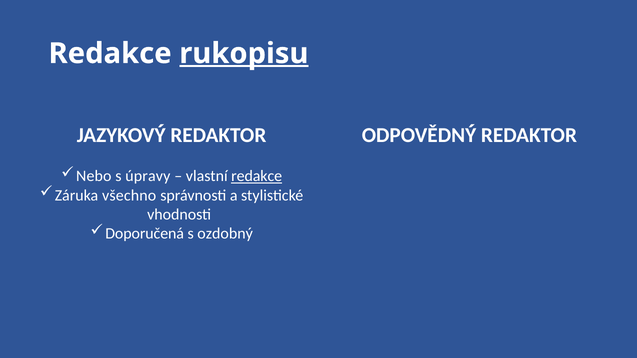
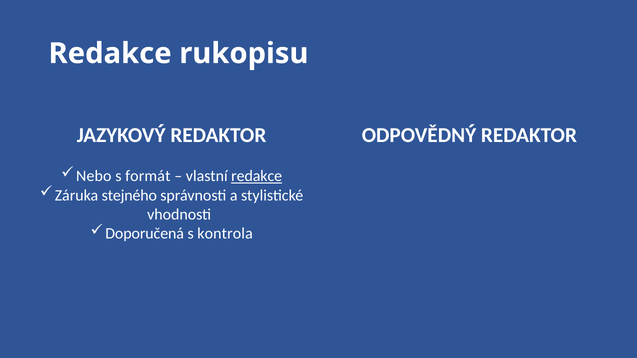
rukopisu underline: present -> none
úpravy: úpravy -> formát
všechno: všechno -> stejného
ozdobný: ozdobný -> kontrola
